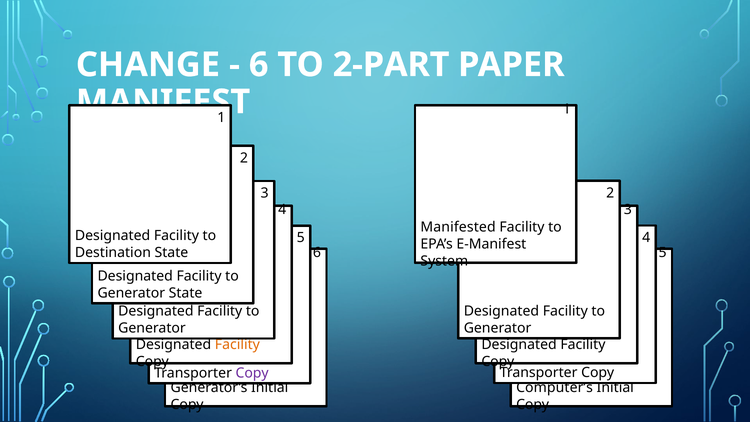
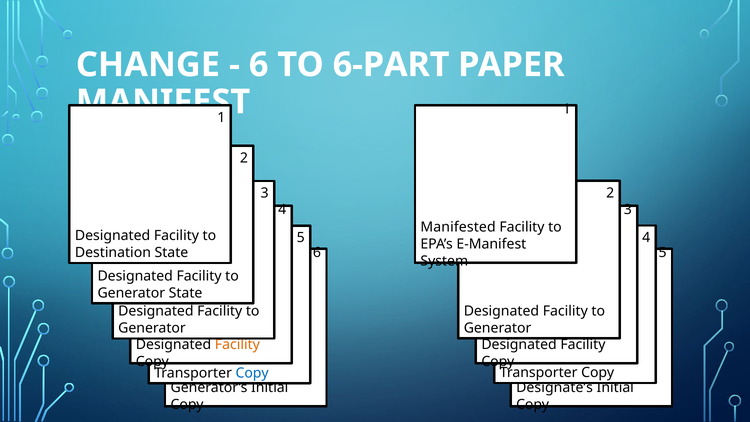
2-PART: 2-PART -> 6-PART
Copy at (252, 373) colour: purple -> blue
Computer’s: Computer’s -> Designate’s
